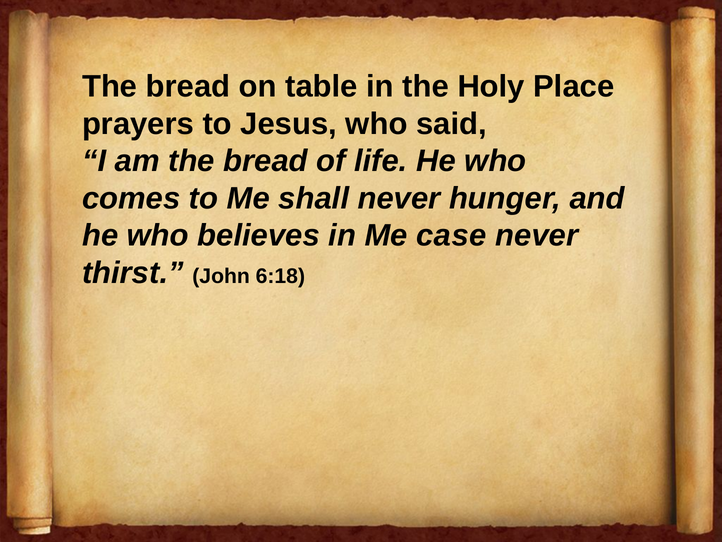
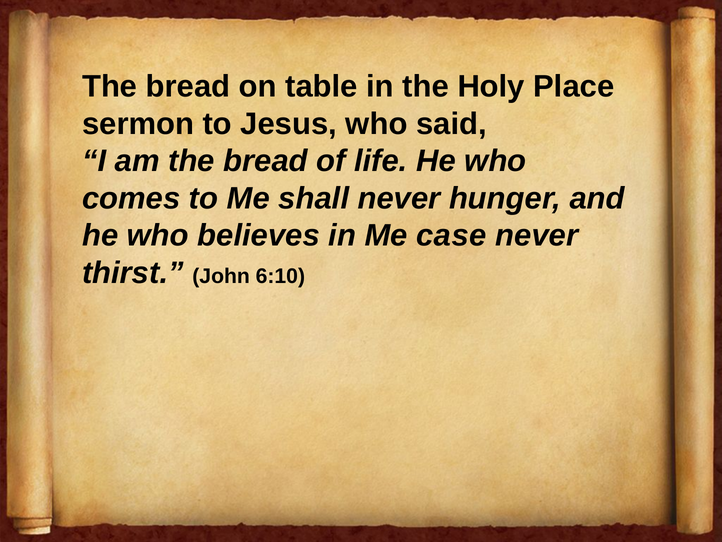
prayers: prayers -> sermon
6:18: 6:18 -> 6:10
